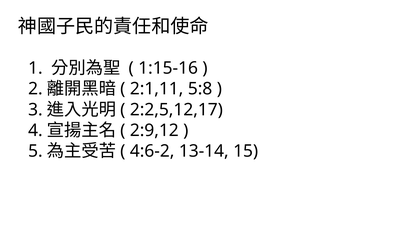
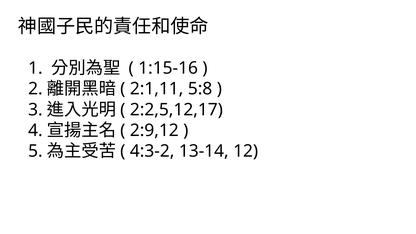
4:6-2: 4:6-2 -> 4:3-2
15: 15 -> 12
